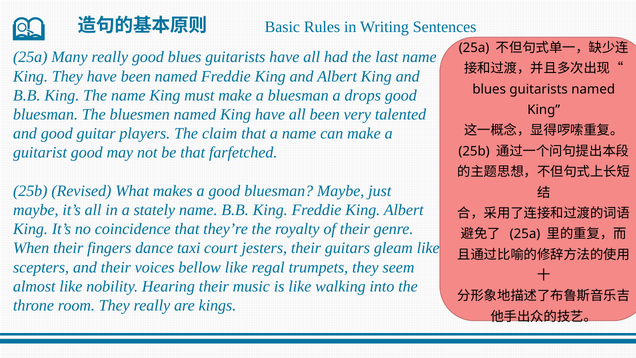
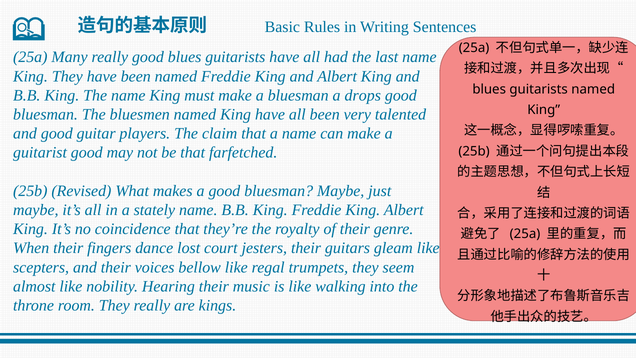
taxi: taxi -> lost
